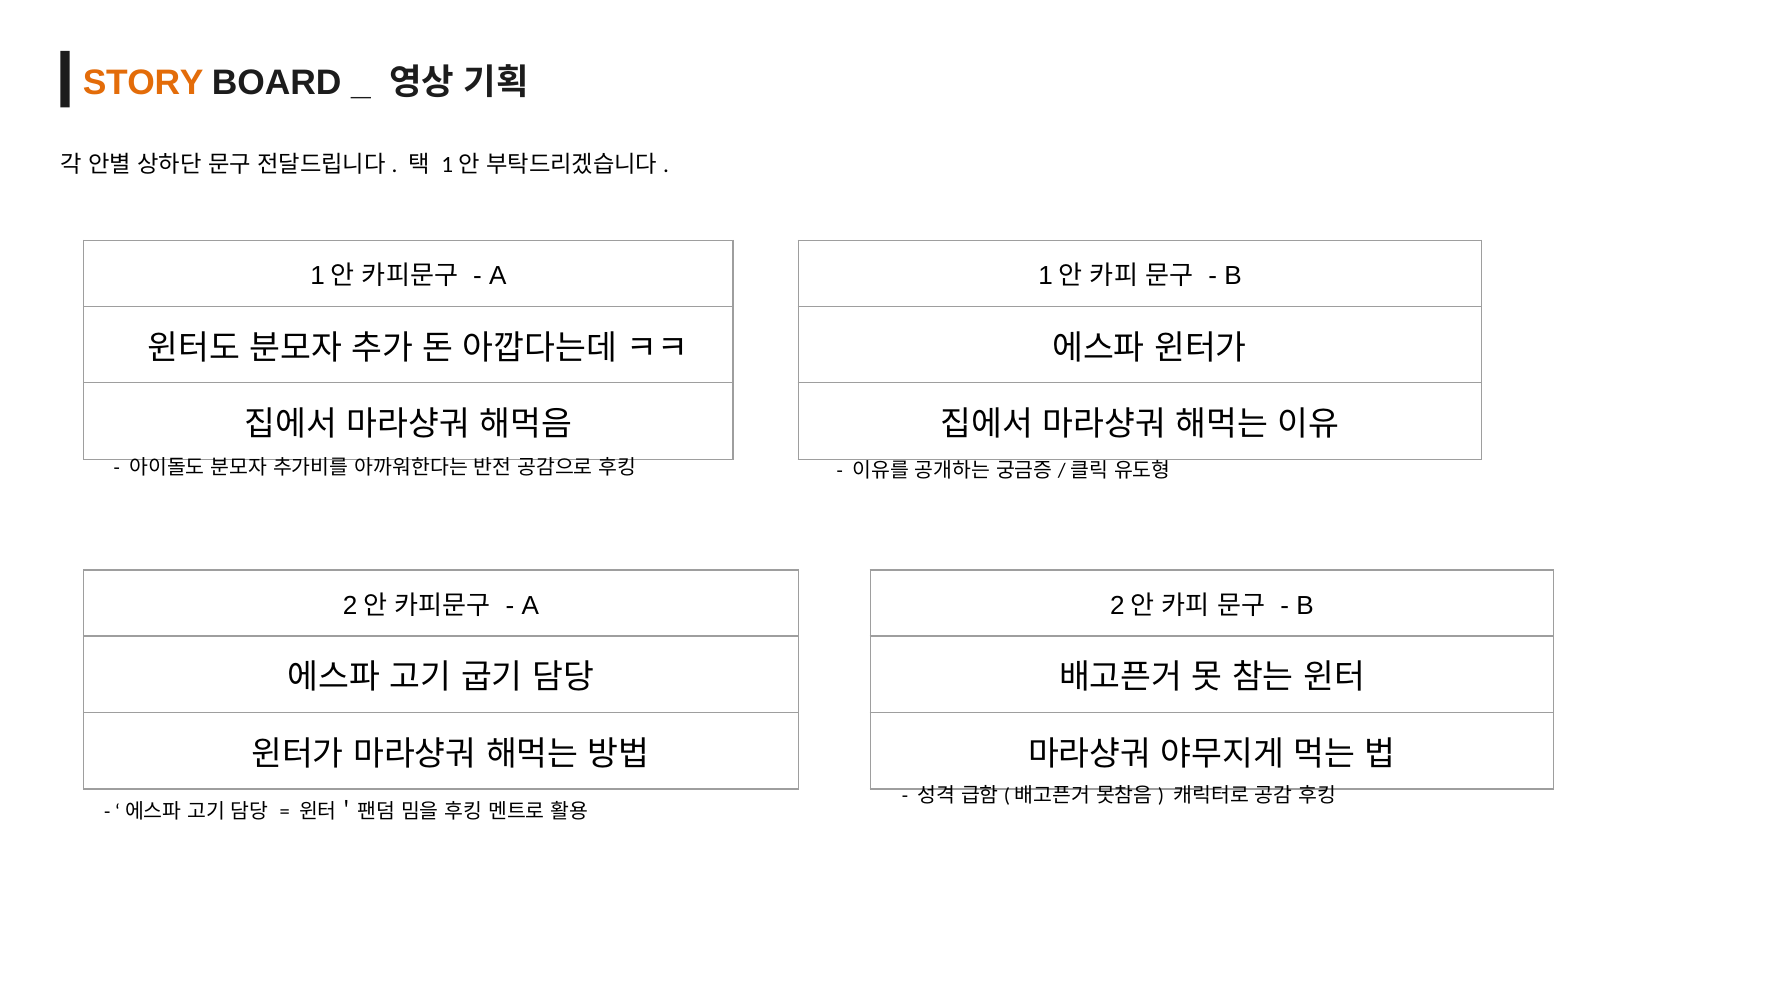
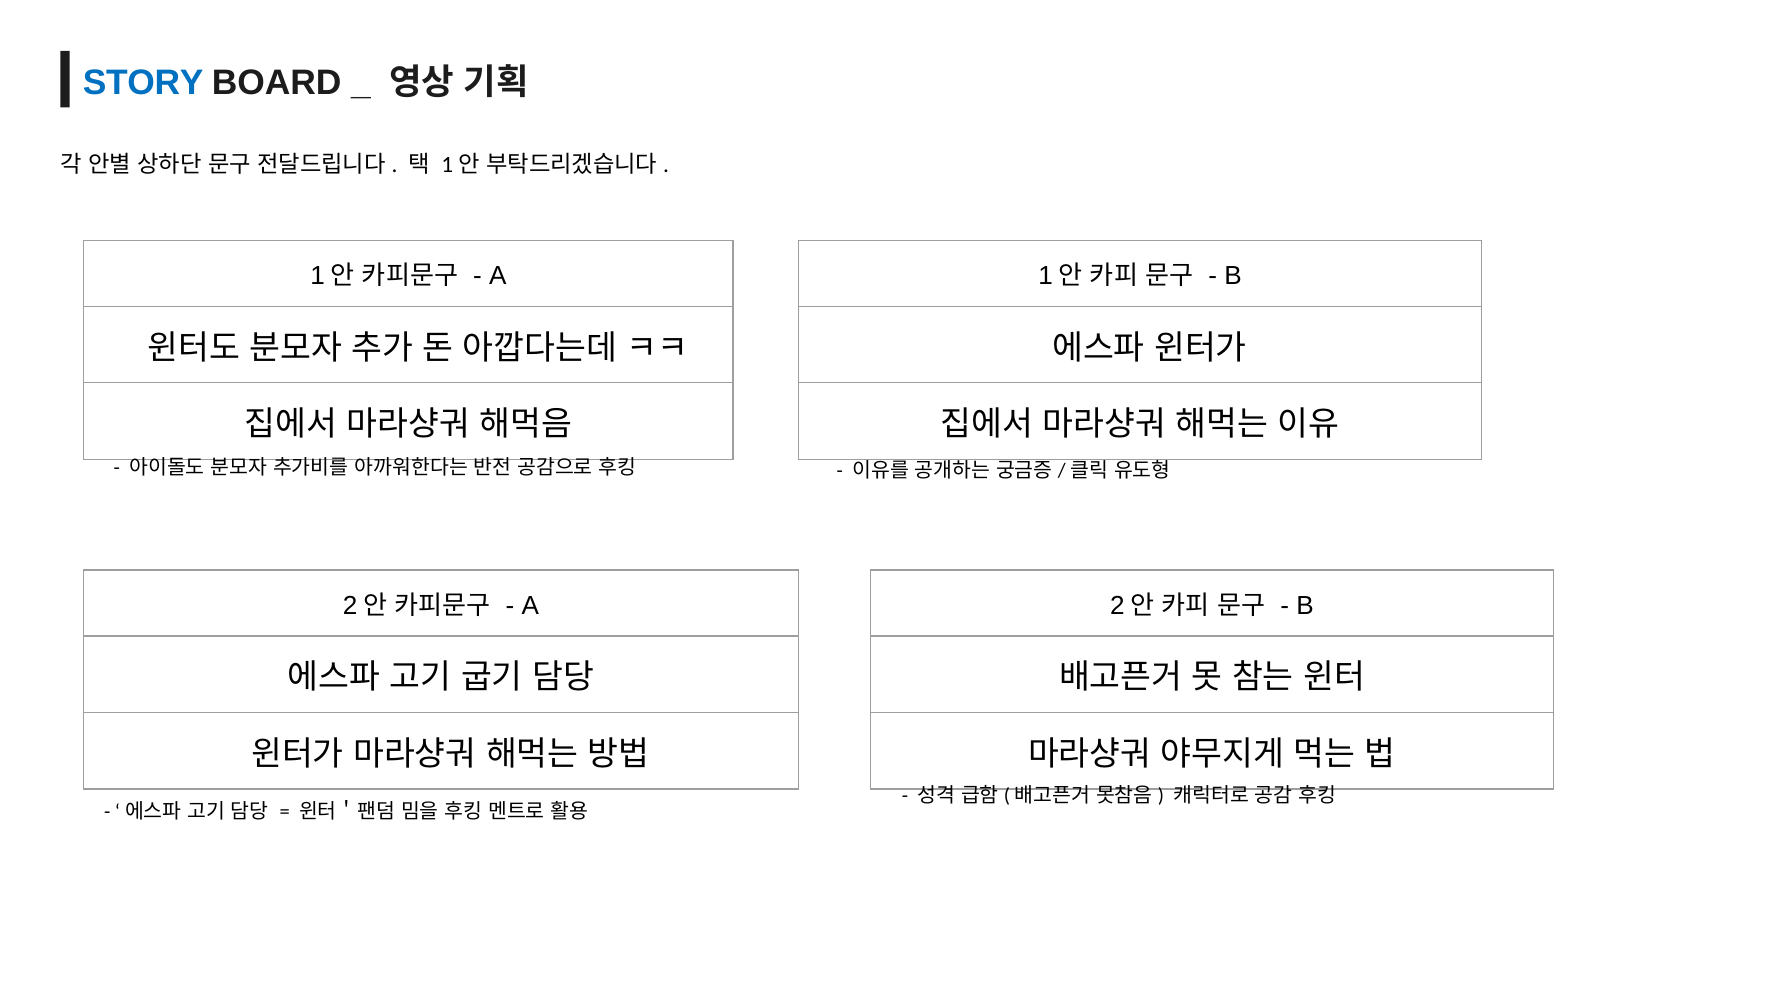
STORY colour: orange -> blue
